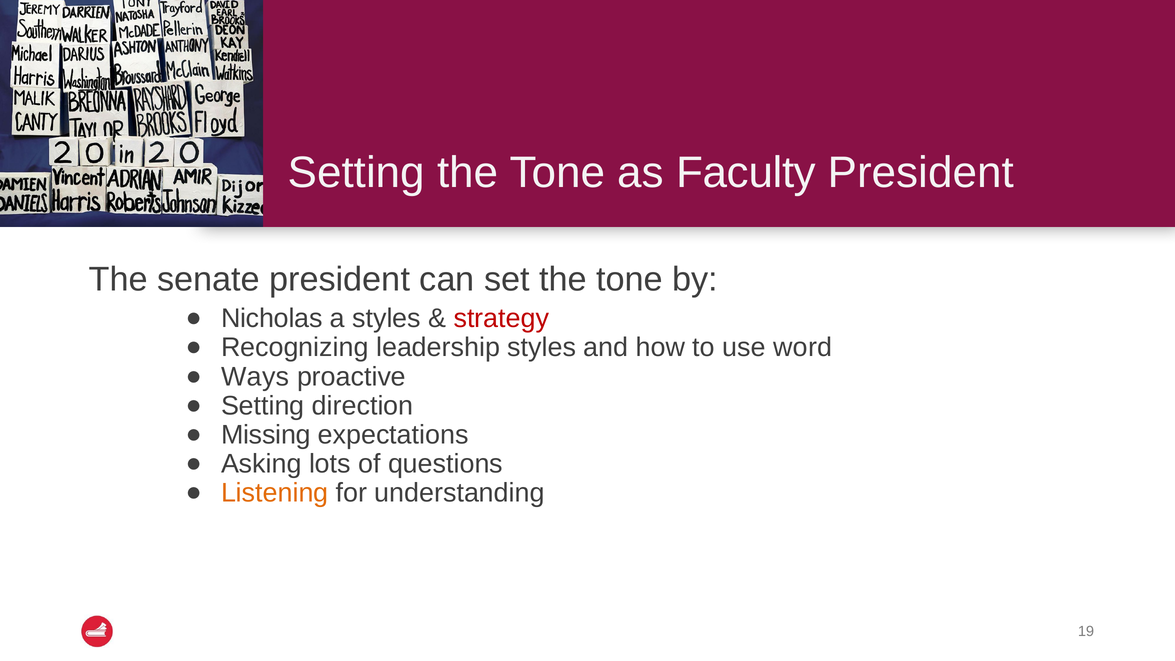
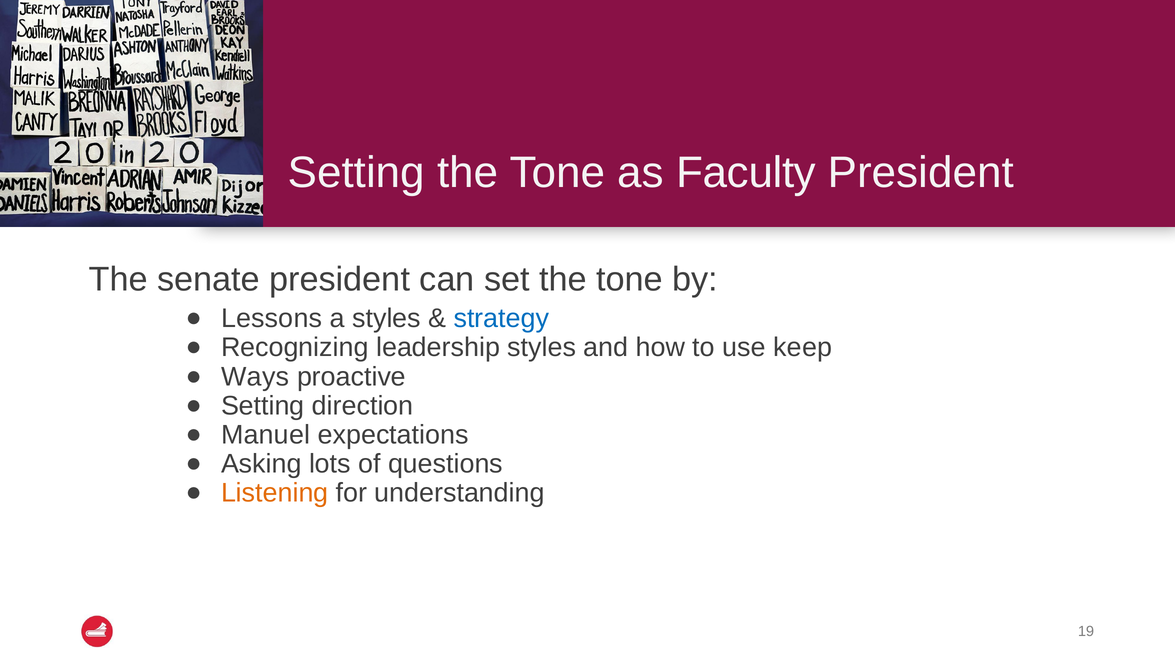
Nicholas: Nicholas -> Lessons
strategy colour: red -> blue
word: word -> keep
Missing: Missing -> Manuel
